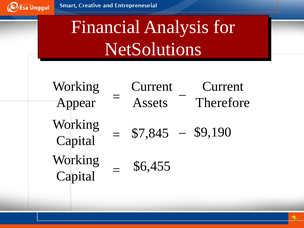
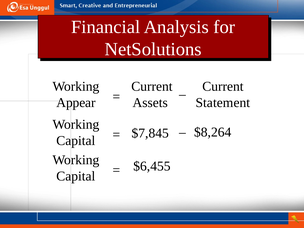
Therefore: Therefore -> Statement
$9,190: $9,190 -> $8,264
